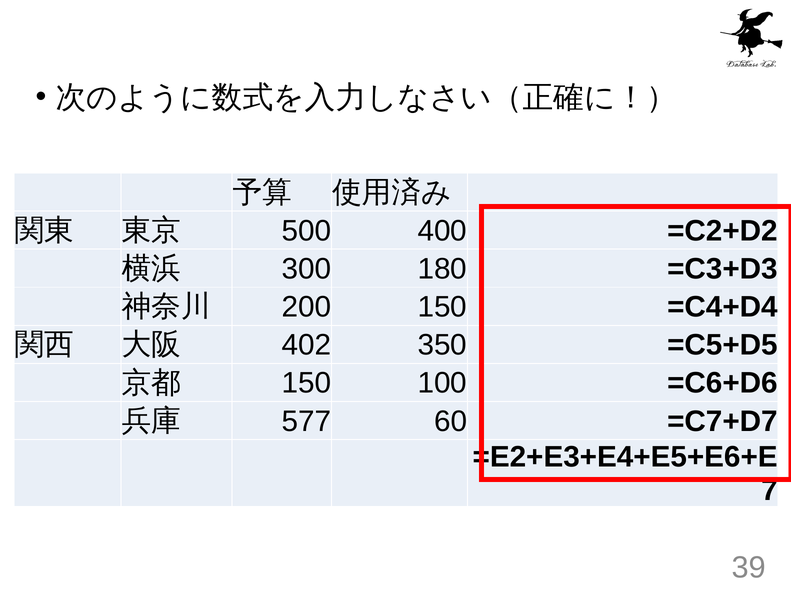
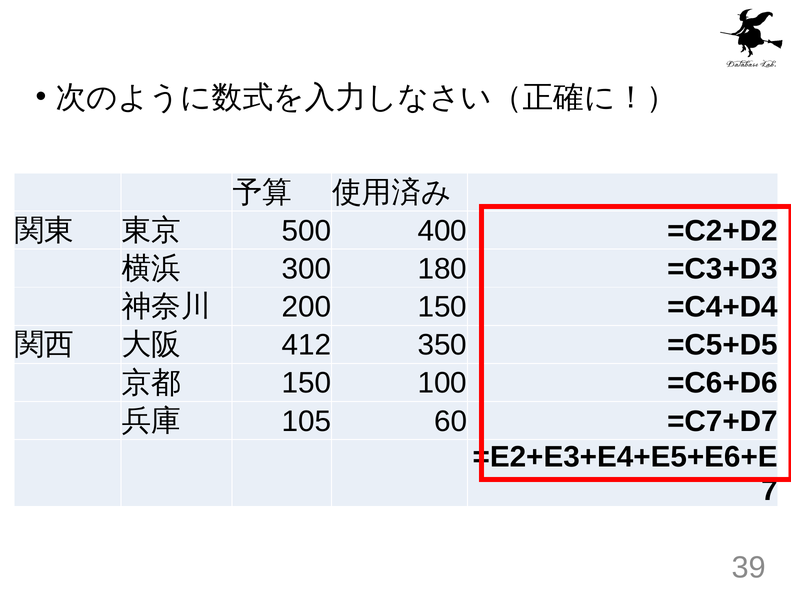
402: 402 -> 412
577: 577 -> 105
